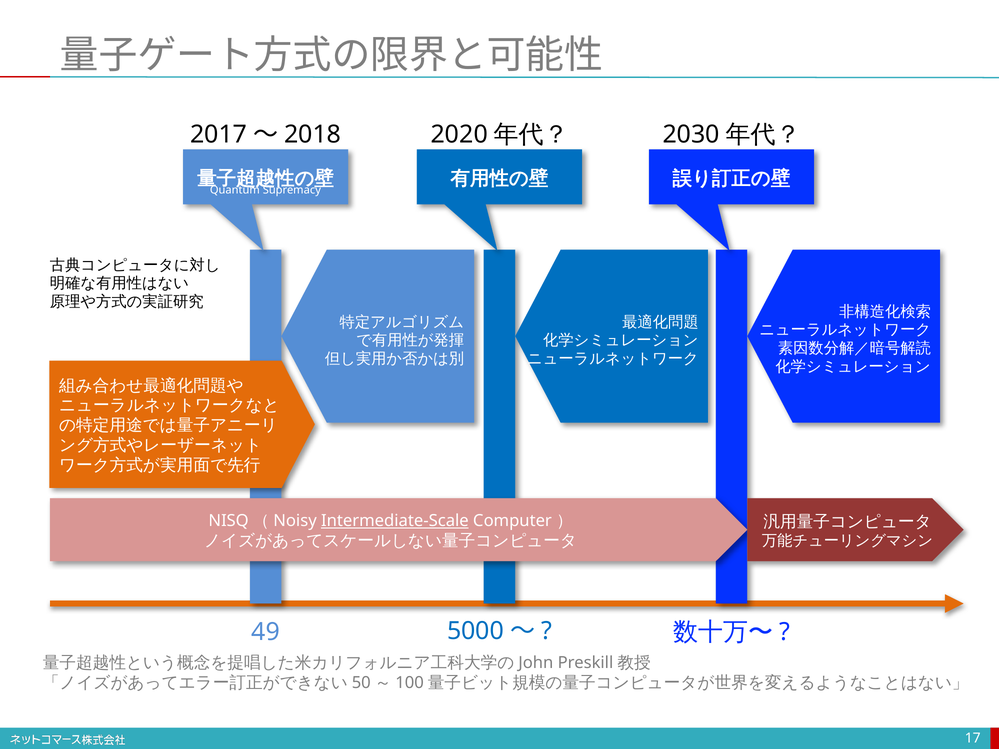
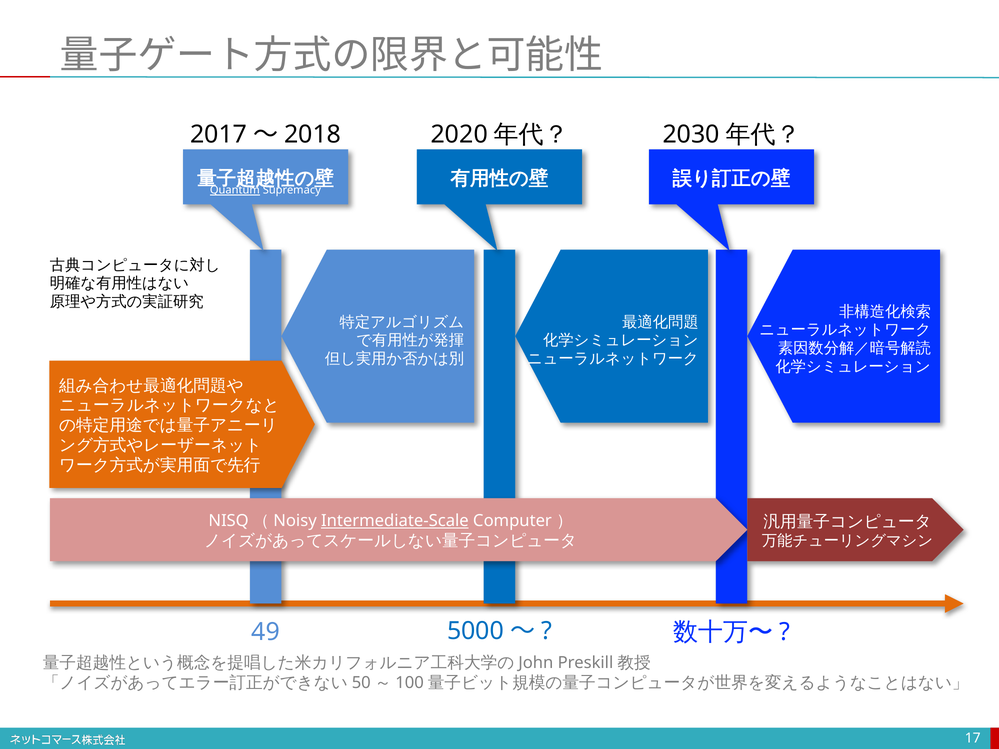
Quantum underline: none -> present
